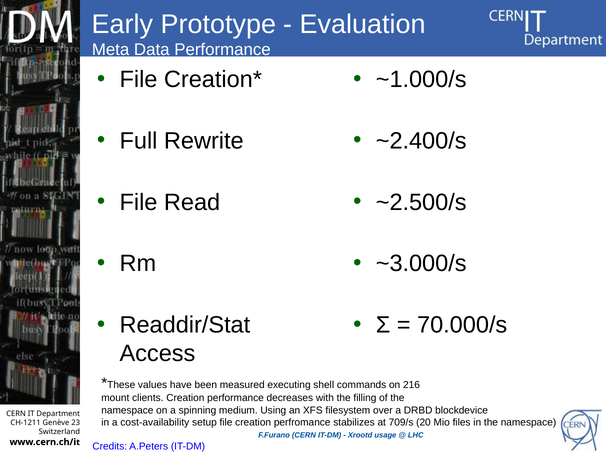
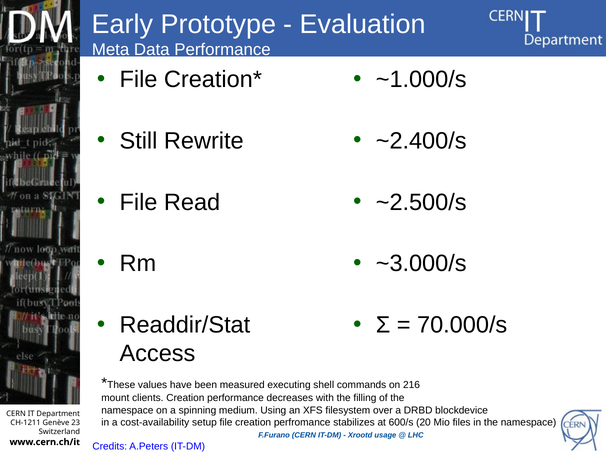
Full: Full -> Still
709/s: 709/s -> 600/s
